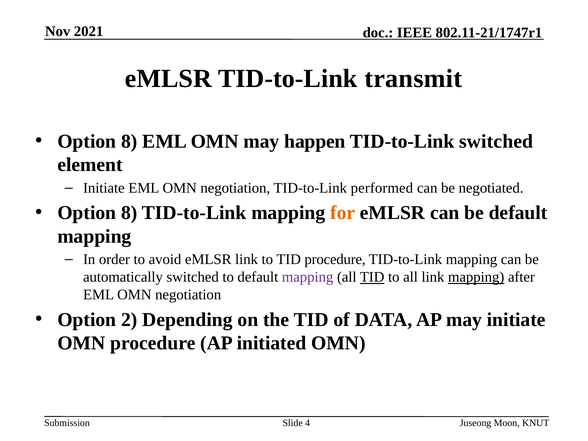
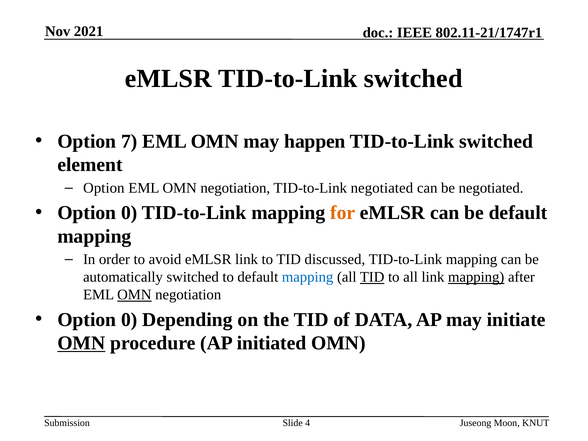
eMLSR TID-to-Link transmit: transmit -> switched
8 at (129, 141): 8 -> 7
Initiate at (104, 188): Initiate -> Option
TID-to-Link performed: performed -> negotiated
8 at (129, 213): 8 -> 0
TID procedure: procedure -> discussed
mapping at (308, 277) colour: purple -> blue
OMN at (134, 295) underline: none -> present
2 at (129, 320): 2 -> 0
OMN at (81, 343) underline: none -> present
